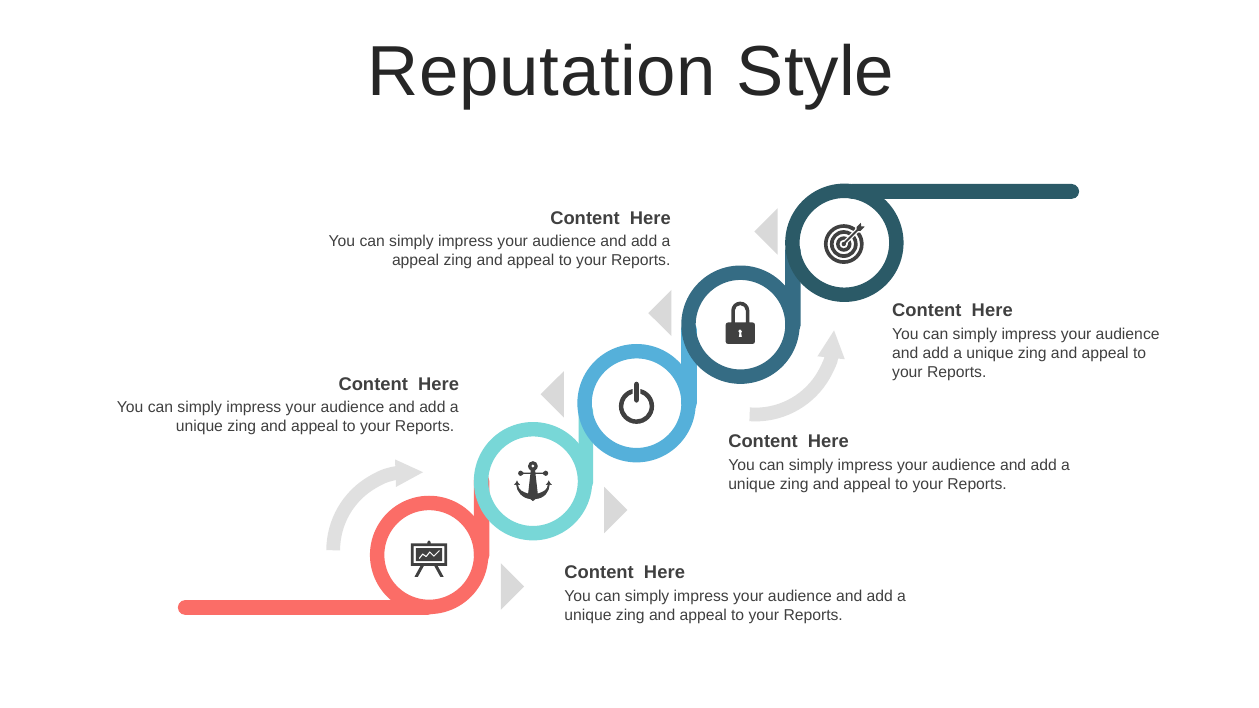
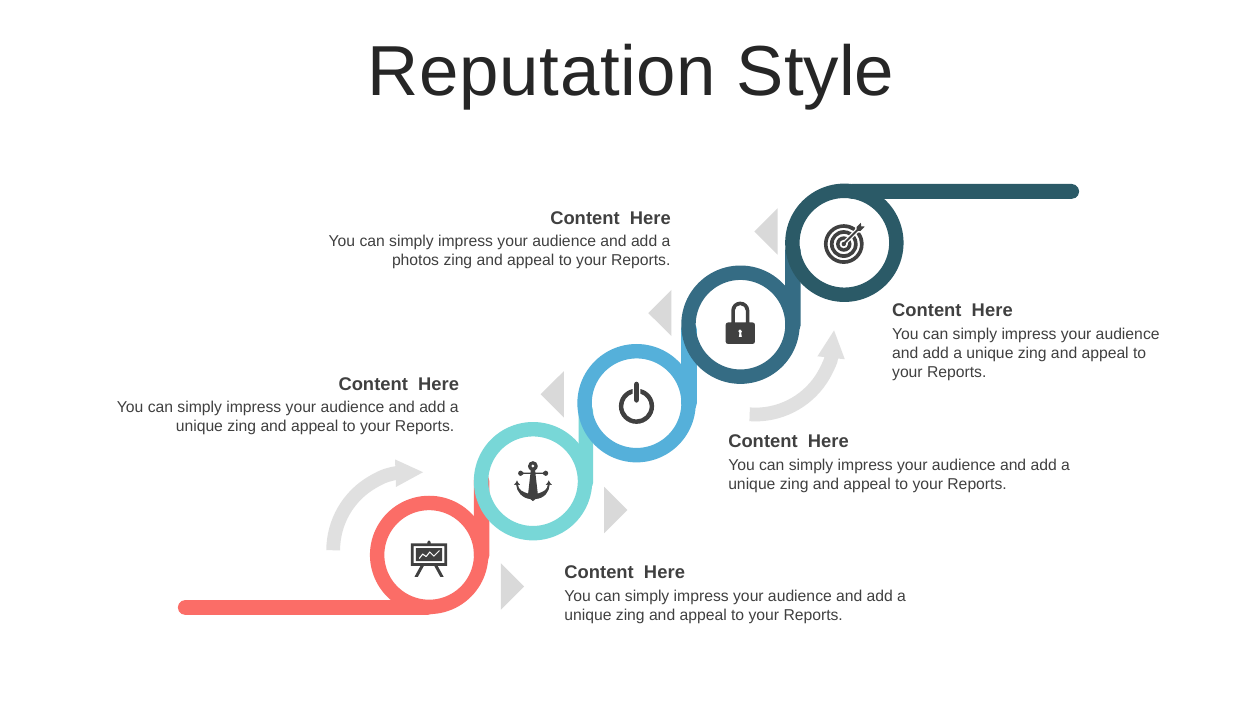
appeal at (416, 261): appeal -> photos
